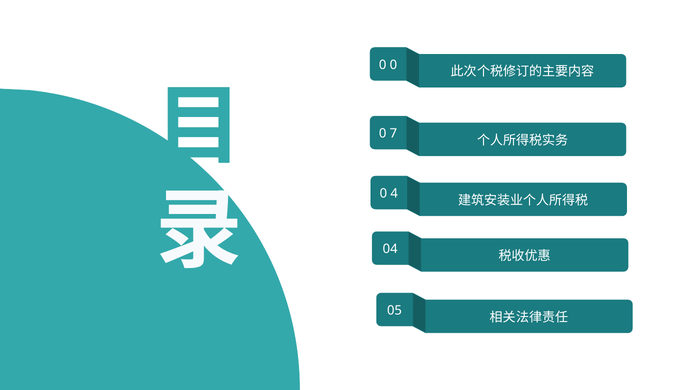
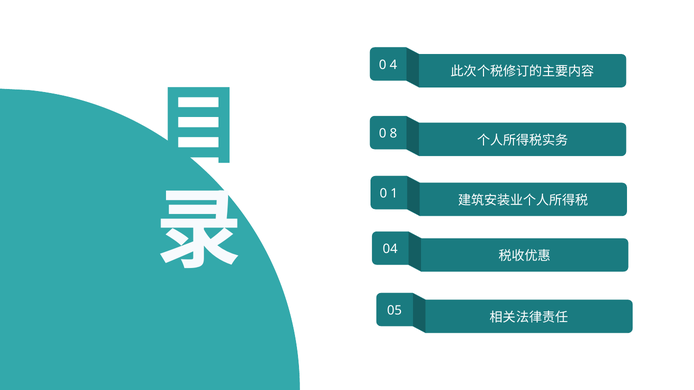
0 0: 0 -> 4
7: 7 -> 8
4: 4 -> 1
